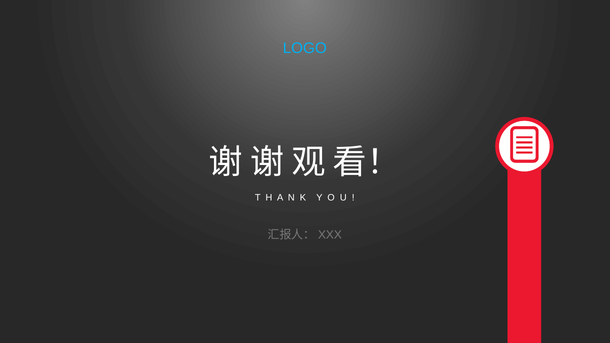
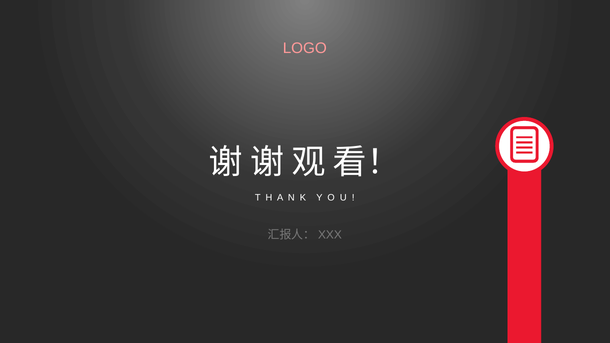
LOGO colour: light blue -> pink
